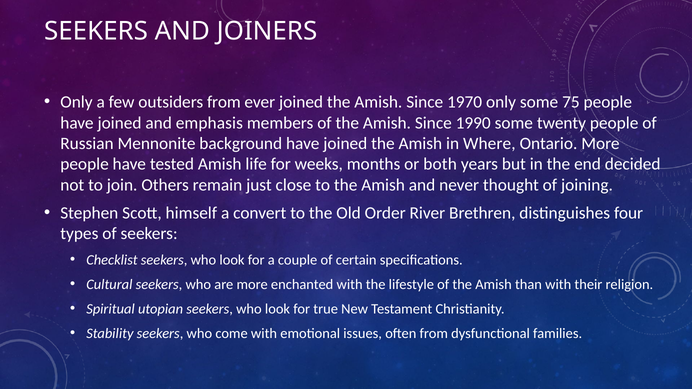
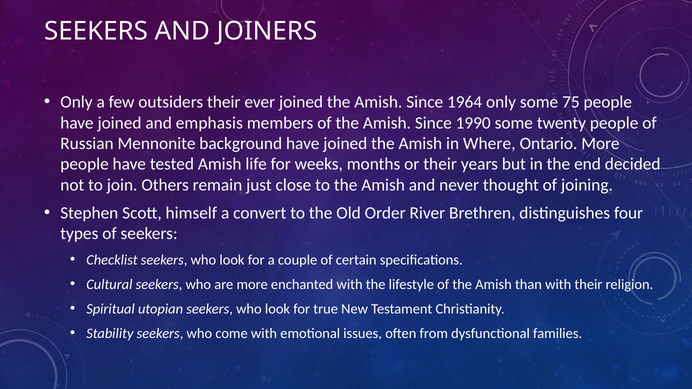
outsiders from: from -> their
1970: 1970 -> 1964
or both: both -> their
